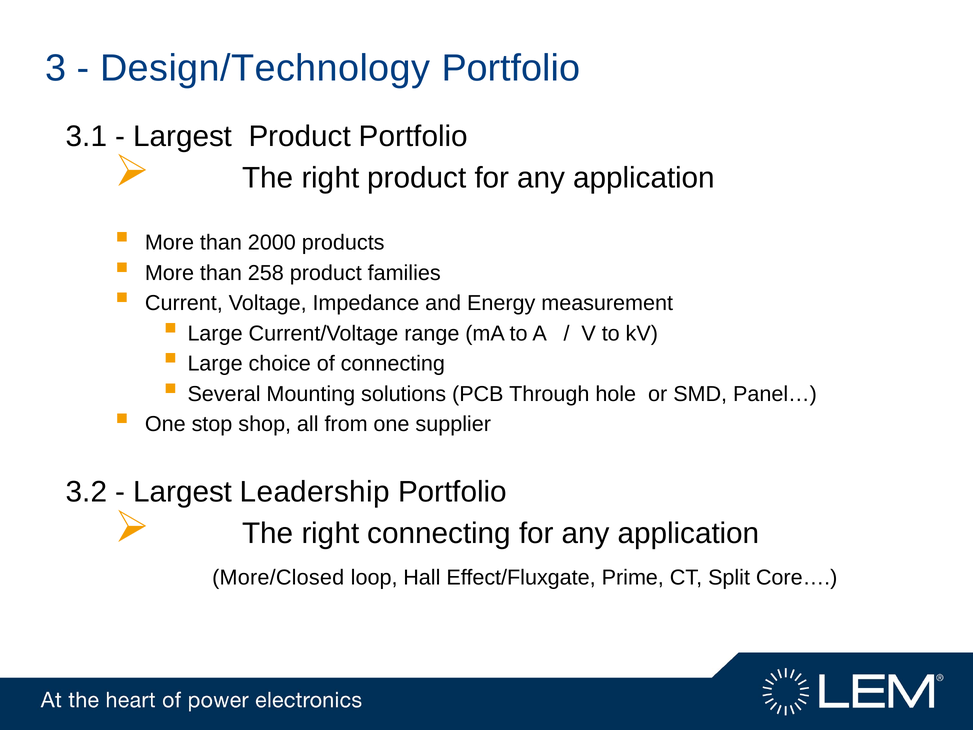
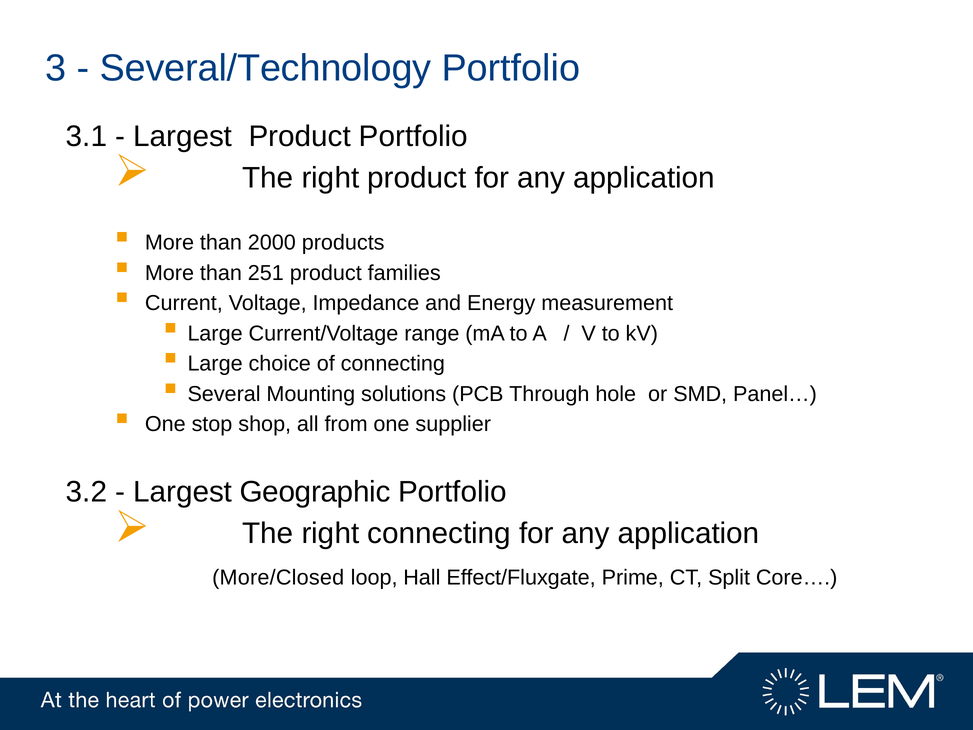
Design/Technology: Design/Technology -> Several/Technology
258: 258 -> 251
Leadership: Leadership -> Geographic
